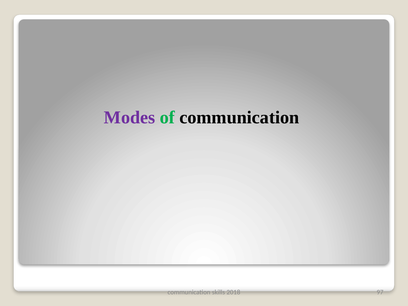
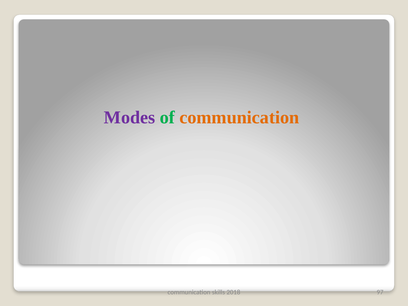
communication at (239, 118) colour: black -> orange
